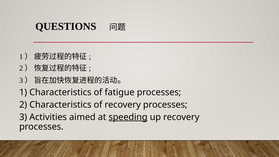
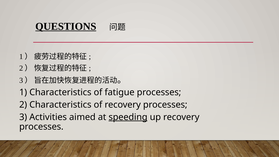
QUESTIONS underline: none -> present
